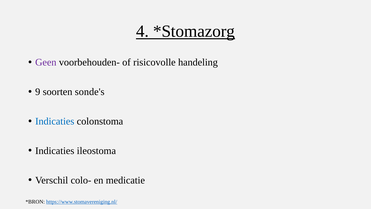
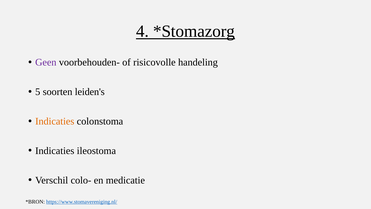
9: 9 -> 5
sonde's: sonde's -> leiden's
Indicaties at (55, 121) colour: blue -> orange
